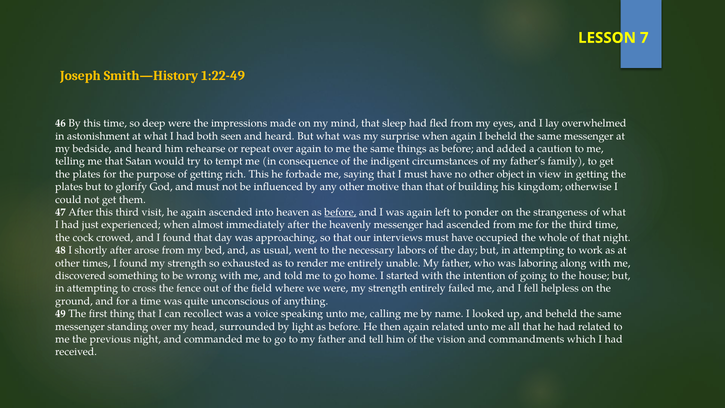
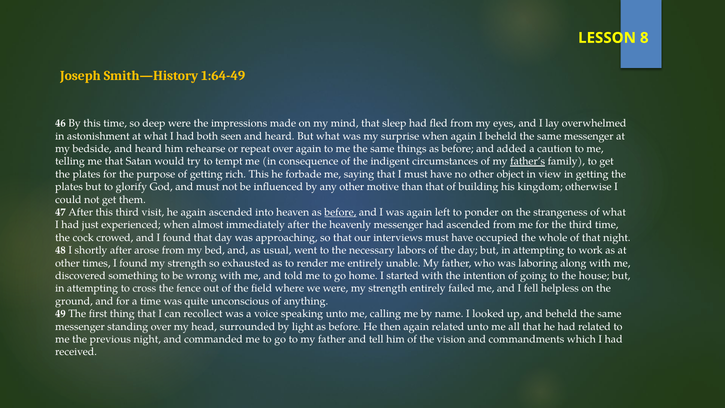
7: 7 -> 8
1:22-49: 1:22-49 -> 1:64-49
father’s underline: none -> present
